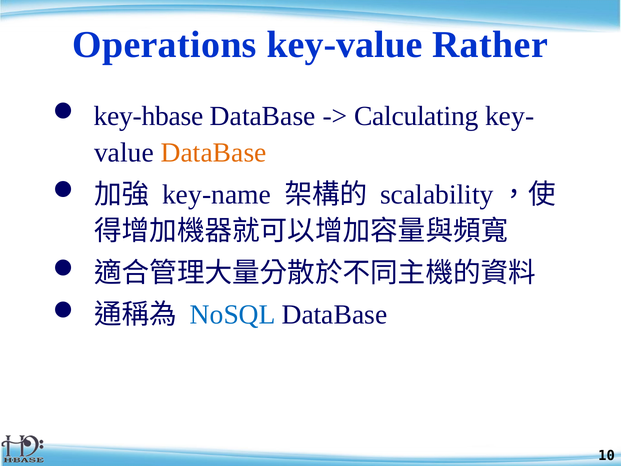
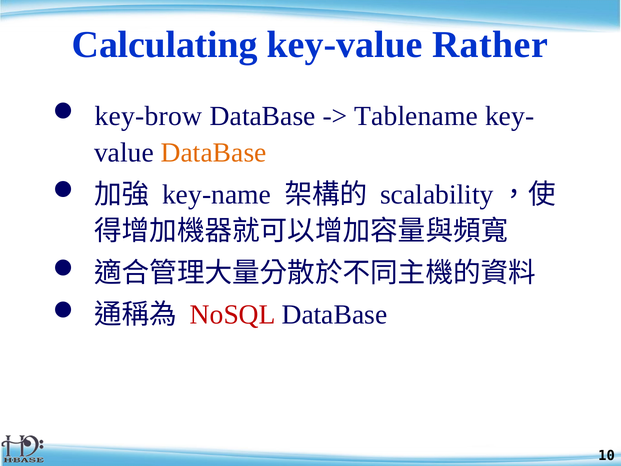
Operations: Operations -> Calculating
key-hbase: key-hbase -> key-brow
Calculating: Calculating -> Tablename
NoSQL colour: blue -> red
